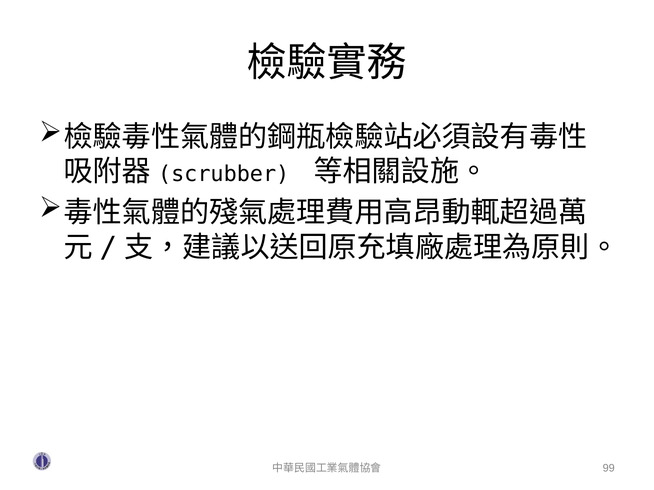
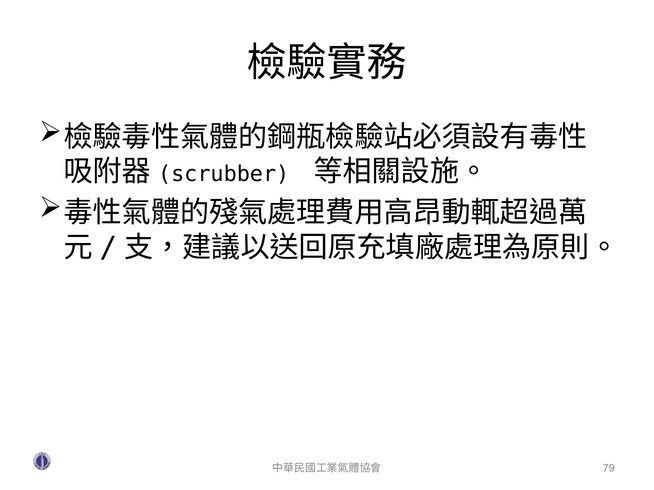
99: 99 -> 79
